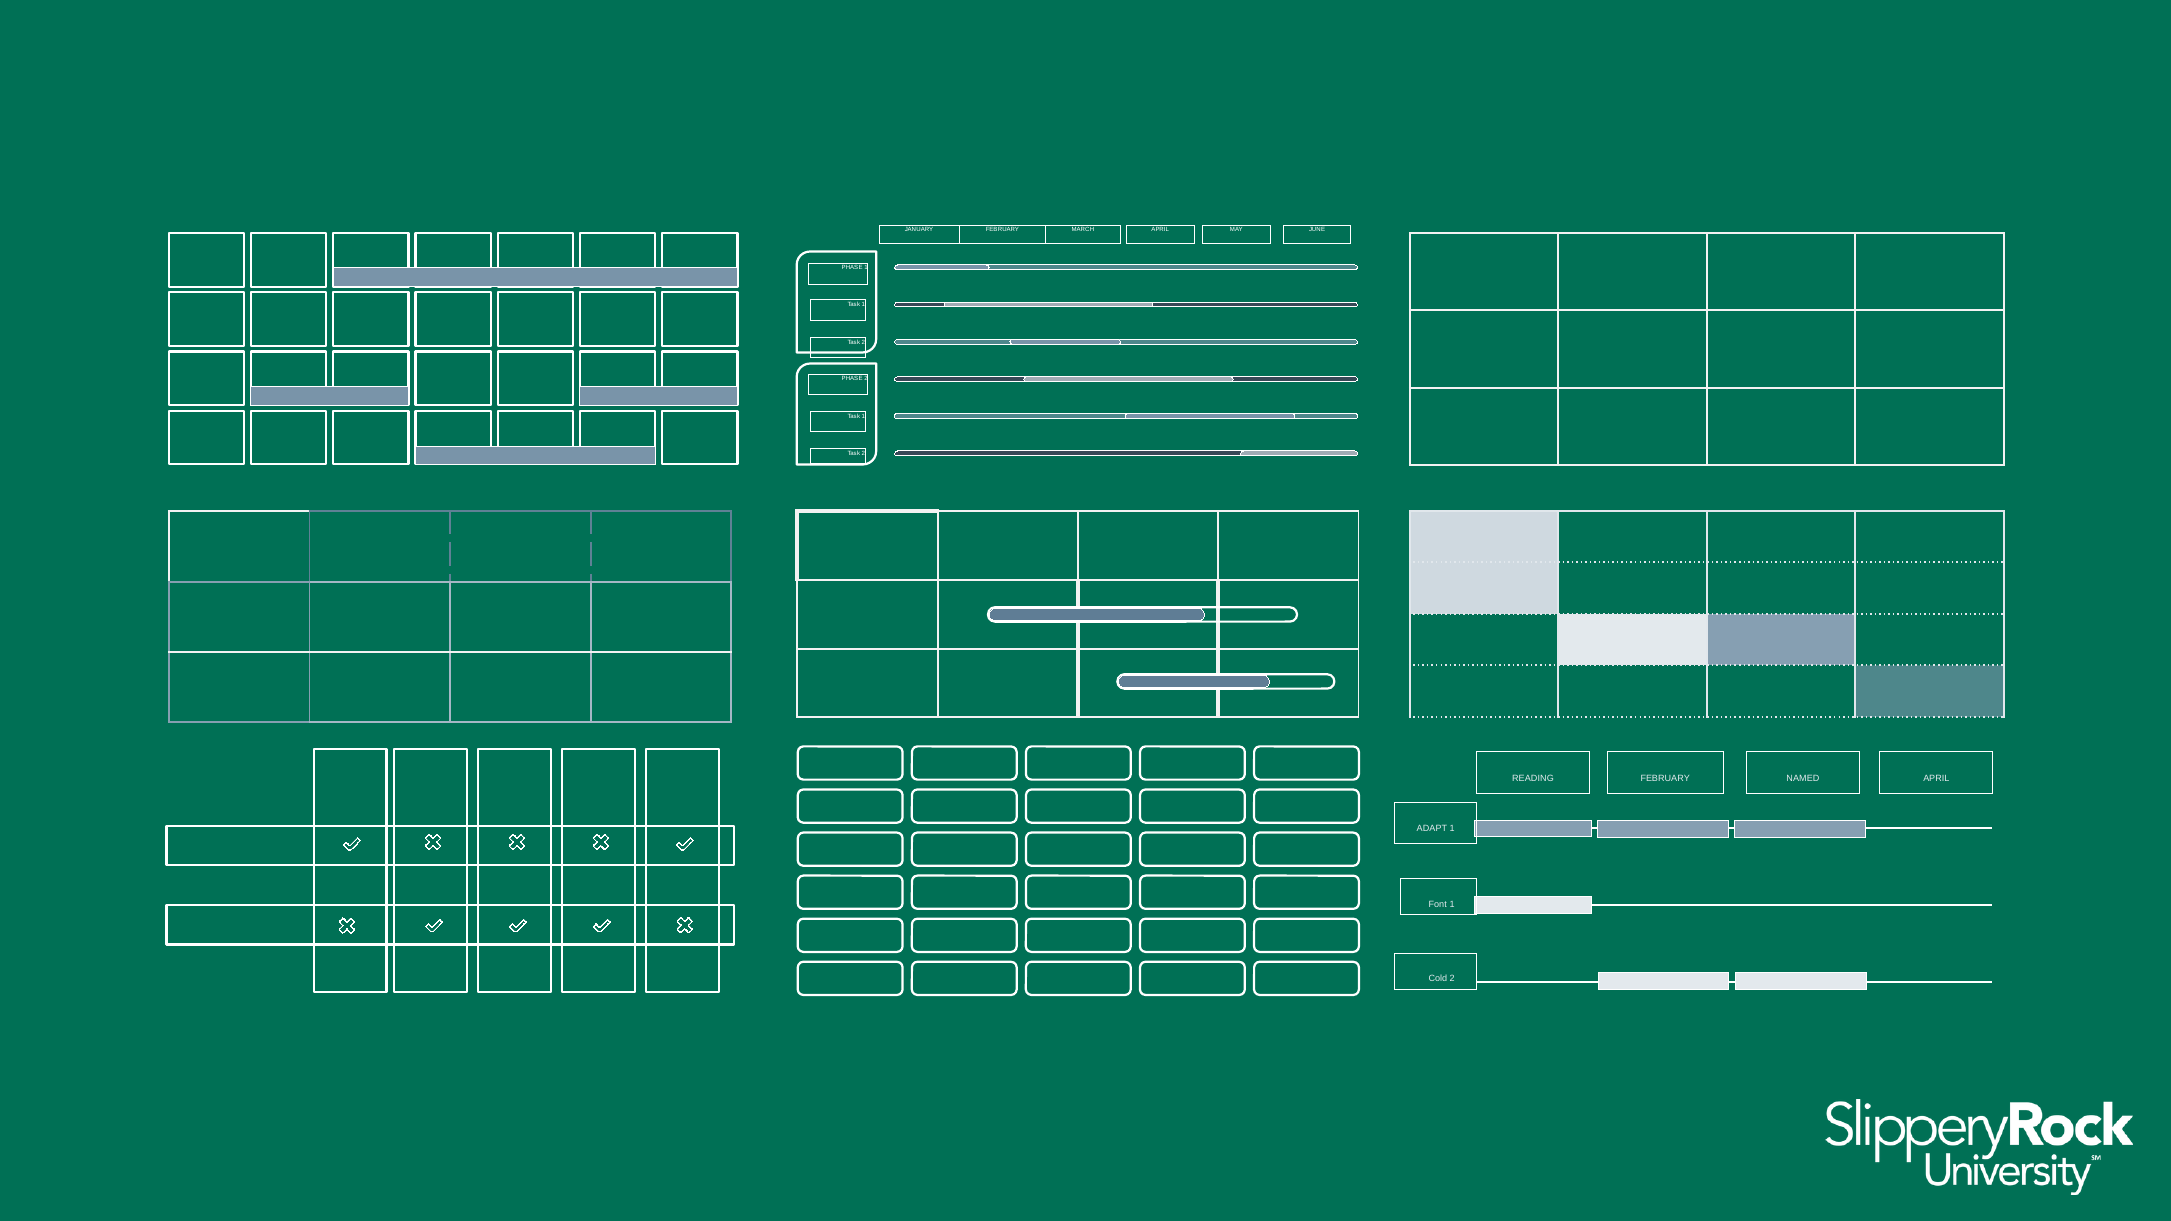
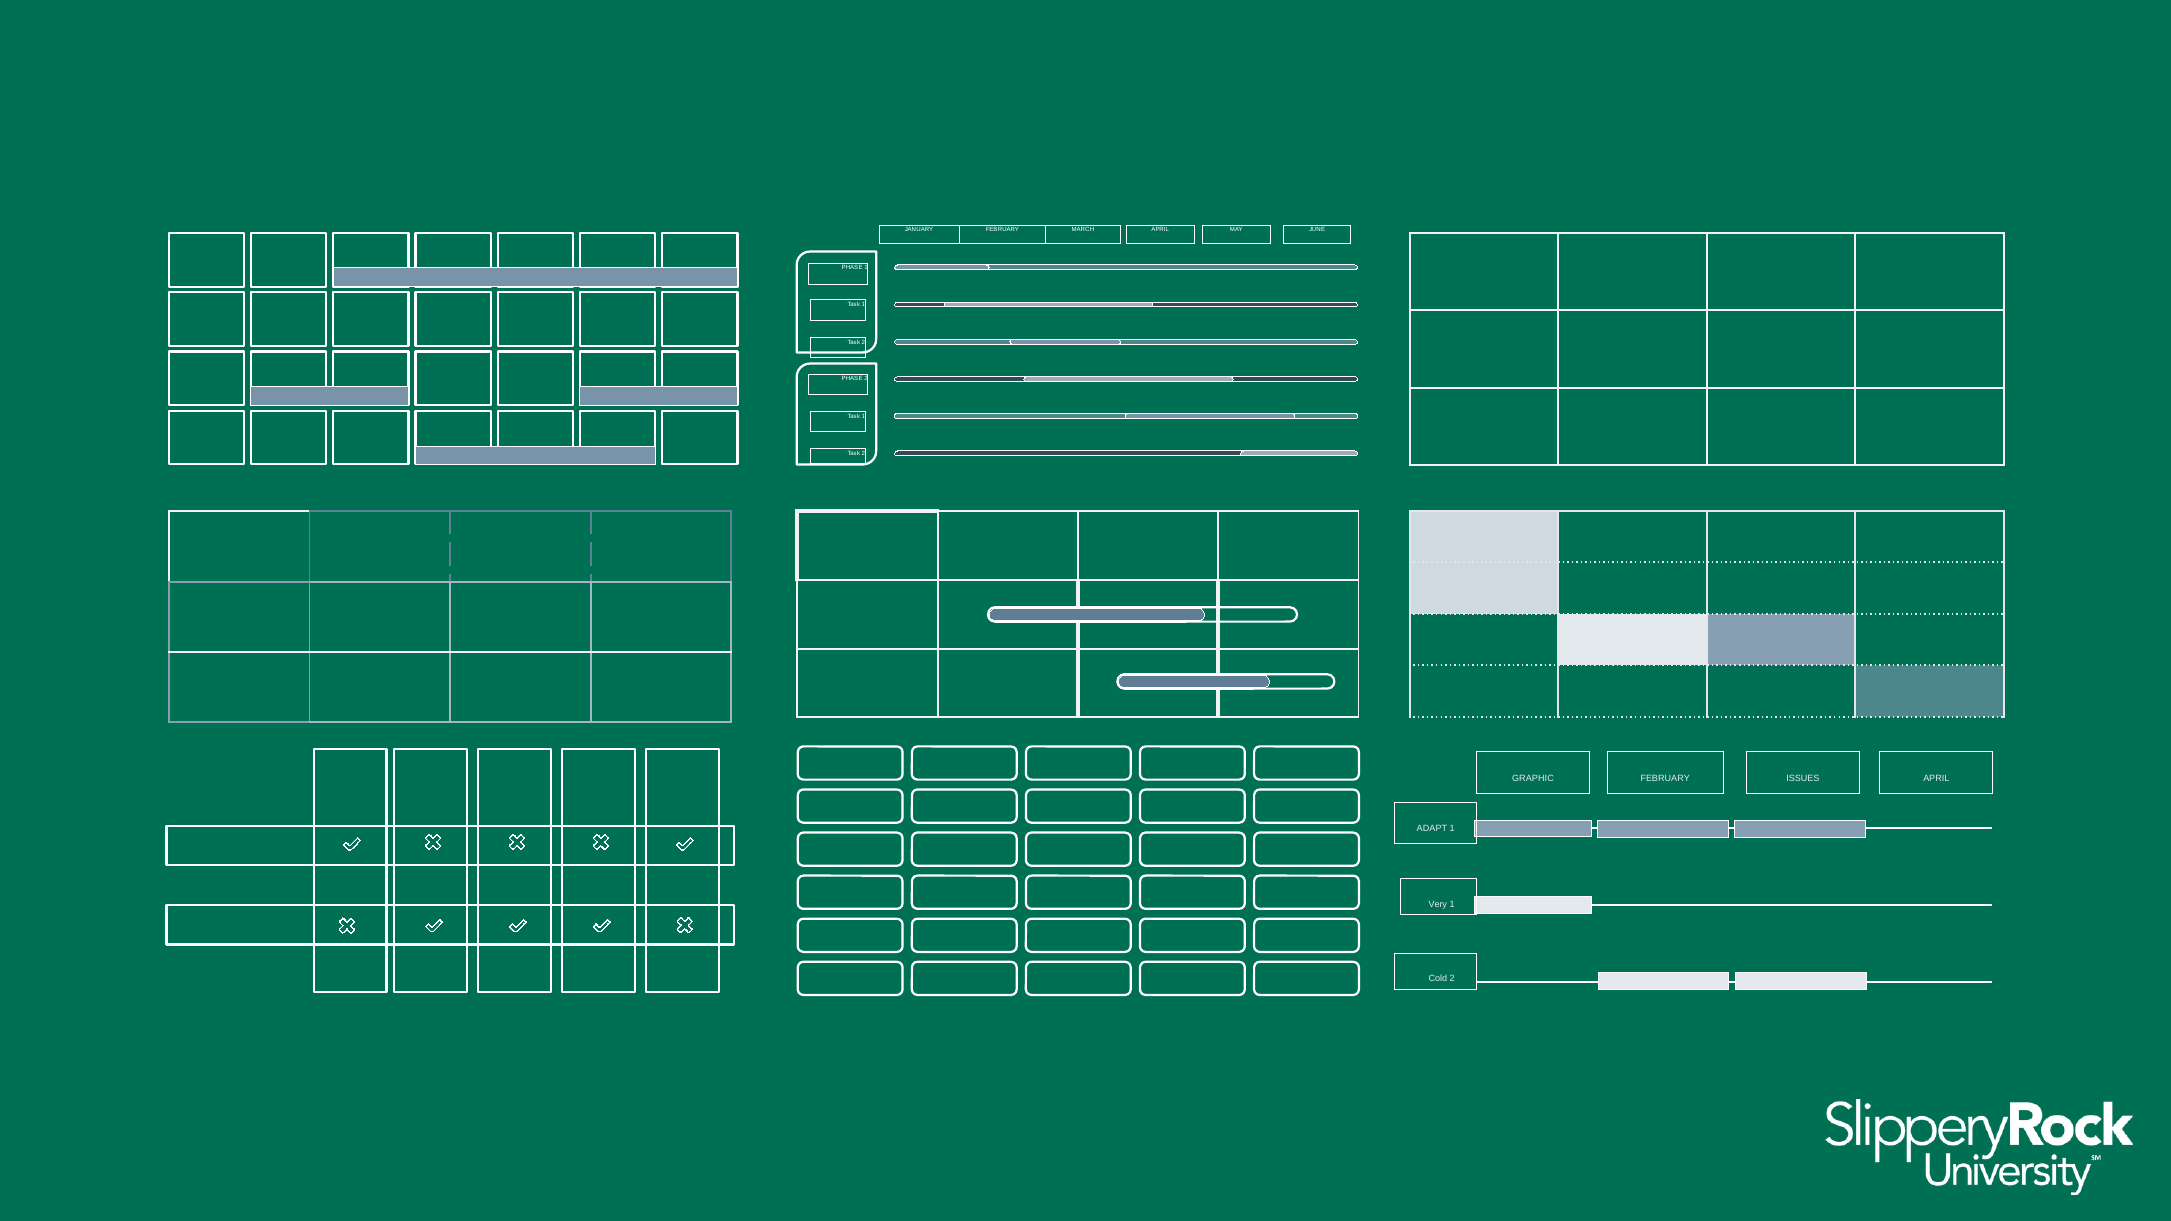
READING: READING -> GRAPHIC
NAMED: NAMED -> ISSUES
Font: Font -> Very
